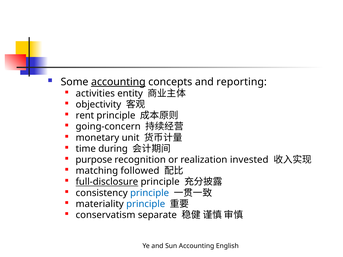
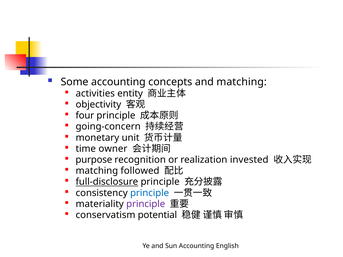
accounting at (118, 82) underline: present -> none
and reporting: reporting -> matching
rent: rent -> four
during: during -> owner
principle at (146, 204) colour: blue -> purple
separate: separate -> potential
